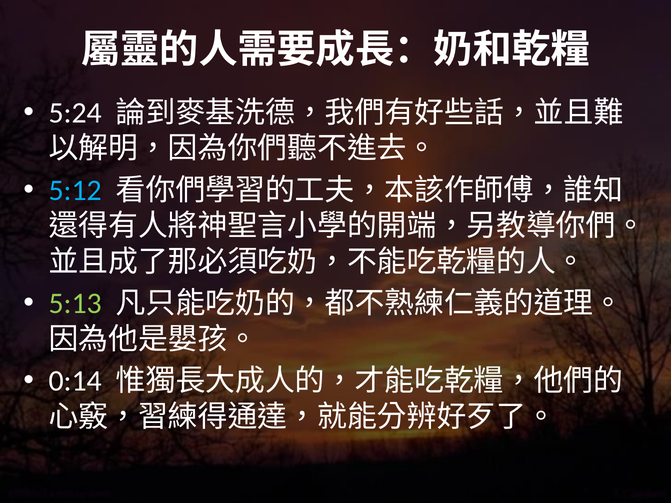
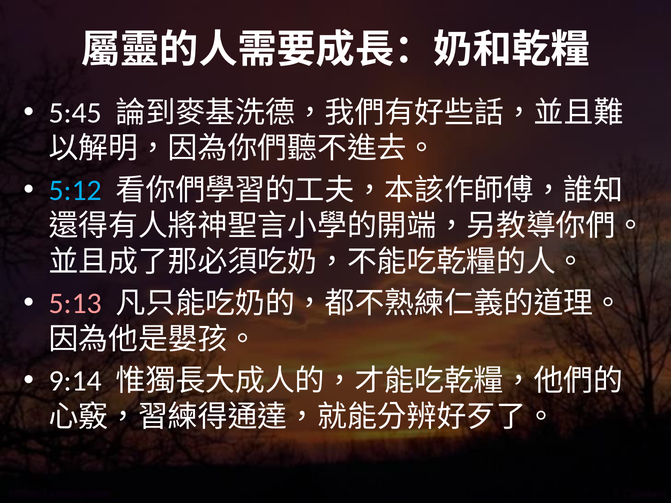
5:24: 5:24 -> 5:45
5:13 colour: light green -> pink
0:14: 0:14 -> 9:14
